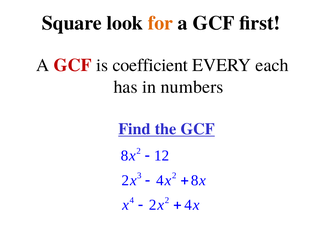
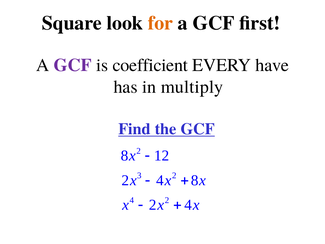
GCF at (73, 65) colour: red -> purple
each: each -> have
numbers: numbers -> multiply
